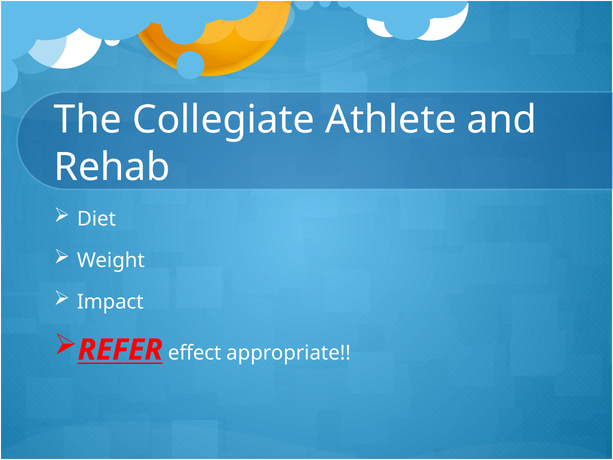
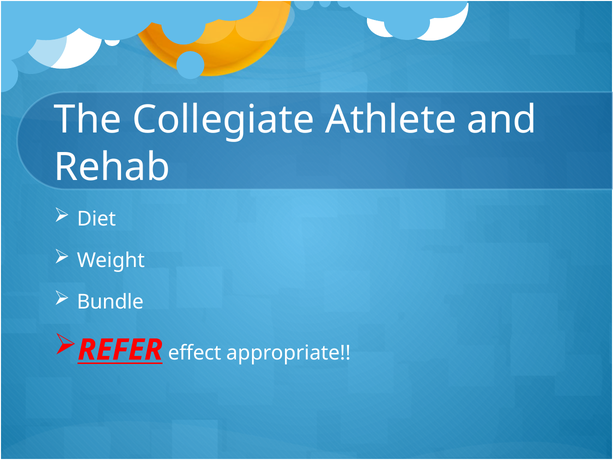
Impact: Impact -> Bundle
